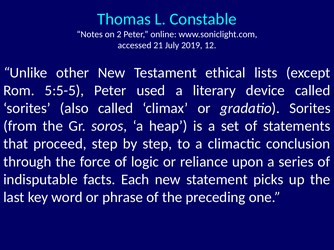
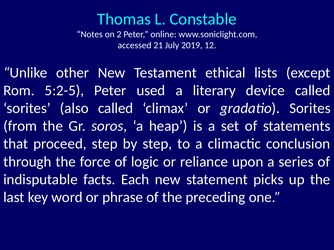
5:5-5: 5:5-5 -> 5:2-5
